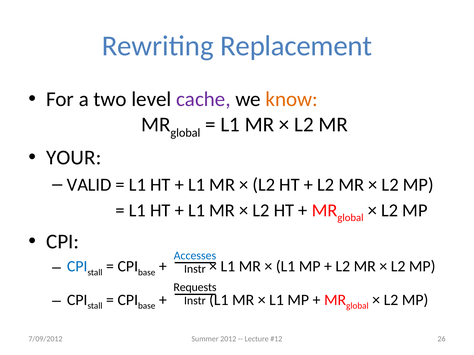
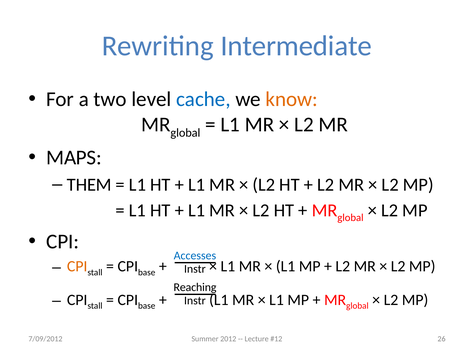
Replacement: Replacement -> Intermediate
cache colour: purple -> blue
YOUR: YOUR -> MAPS
VALID: VALID -> THEM
CPI at (77, 267) colour: blue -> orange
Requests: Requests -> Reaching
